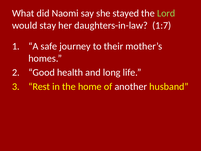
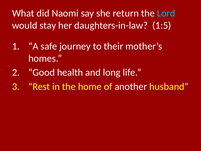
stayed: stayed -> return
Lord colour: light green -> light blue
1:7: 1:7 -> 1:5
